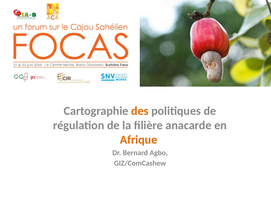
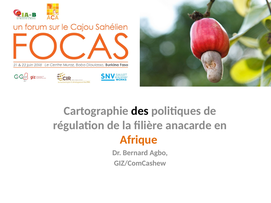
des colour: orange -> black
